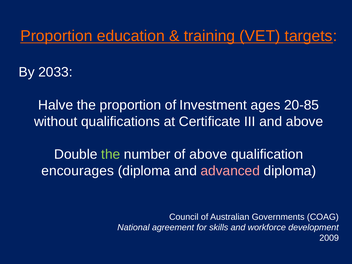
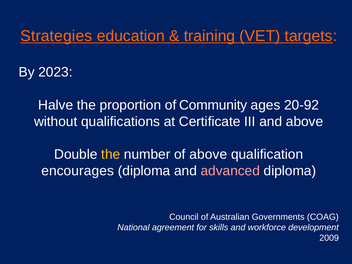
Proportion at (56, 36): Proportion -> Strategies
2033: 2033 -> 2023
Investment: Investment -> Community
20-85: 20-85 -> 20-92
the at (111, 154) colour: light green -> yellow
